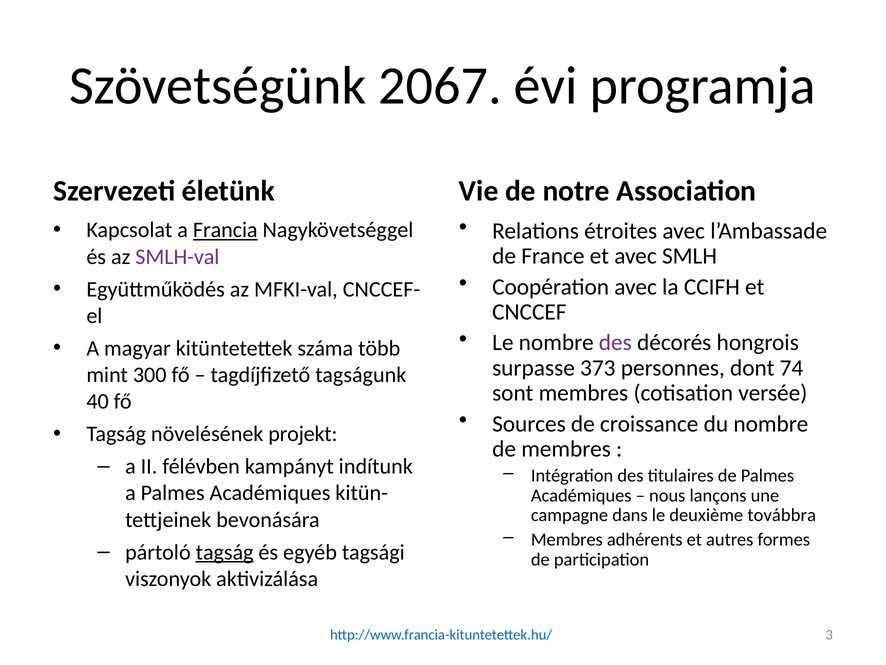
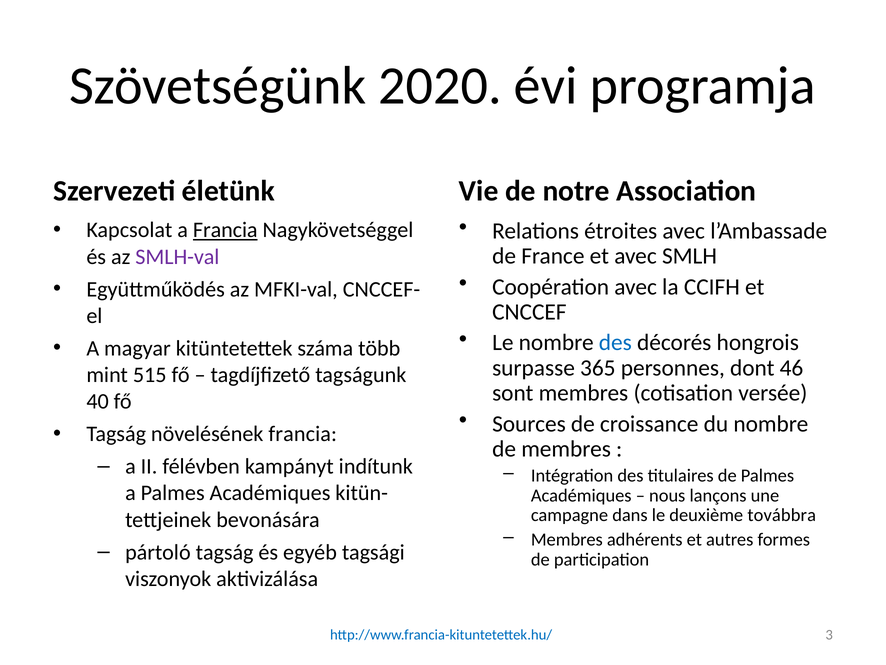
2067: 2067 -> 2020
des at (615, 342) colour: purple -> blue
373: 373 -> 365
74: 74 -> 46
300: 300 -> 515
növelésének projekt: projekt -> francia
tagság at (225, 552) underline: present -> none
